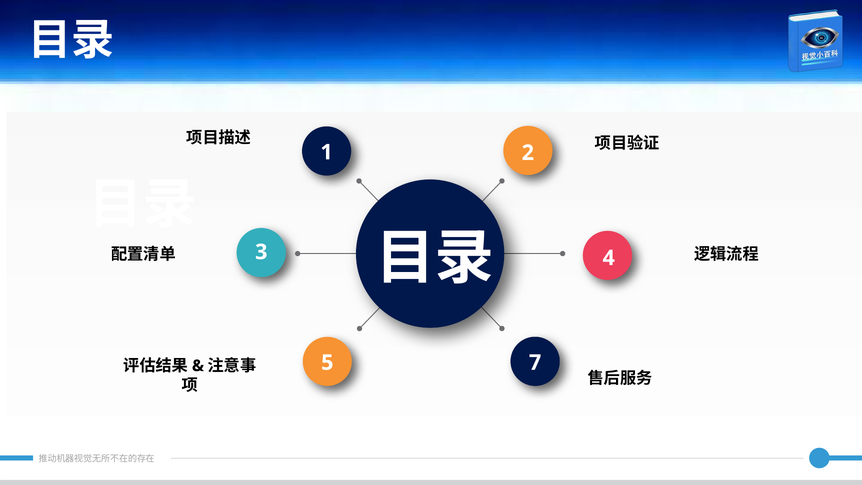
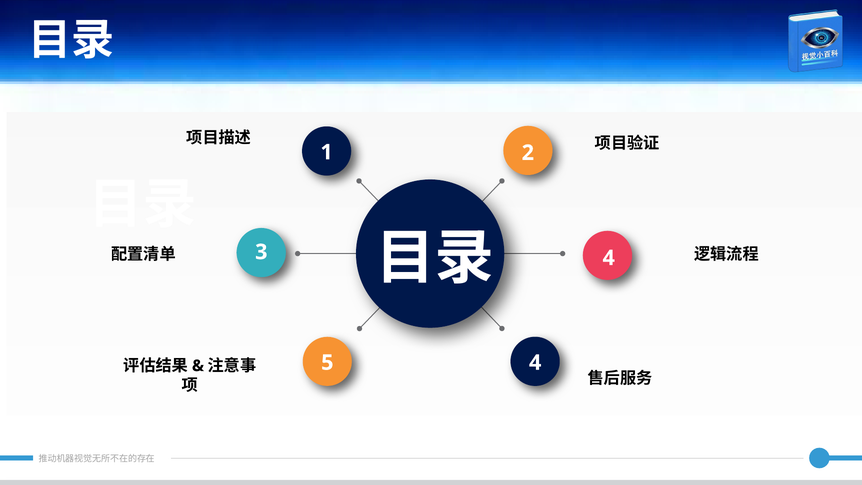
5 7: 7 -> 4
